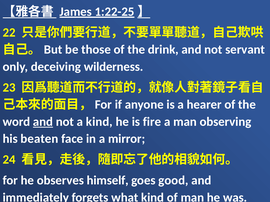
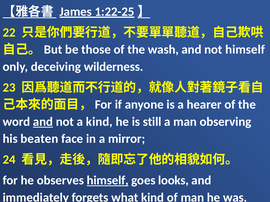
drink: drink -> wash
not servant: servant -> himself
fire: fire -> still
himself at (108, 181) underline: none -> present
good: good -> looks
